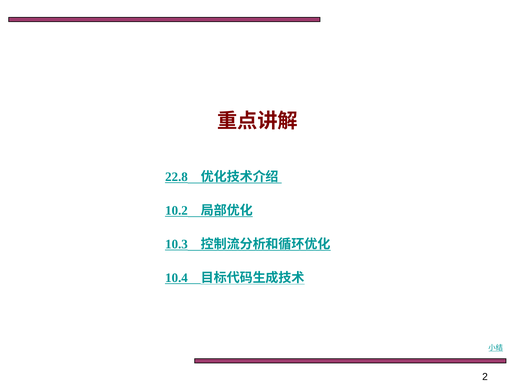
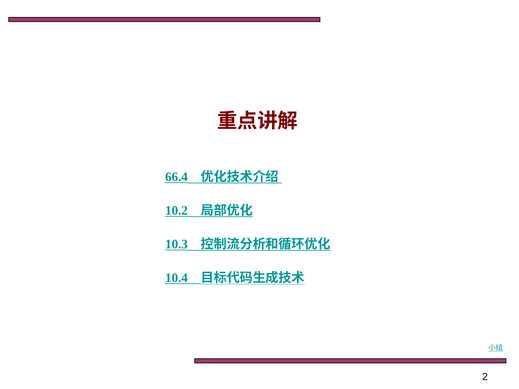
22.8: 22.8 -> 66.4
